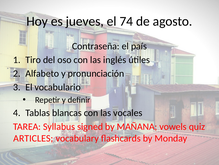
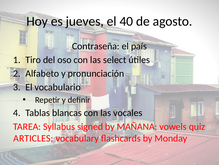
74: 74 -> 40
inglés: inglés -> select
